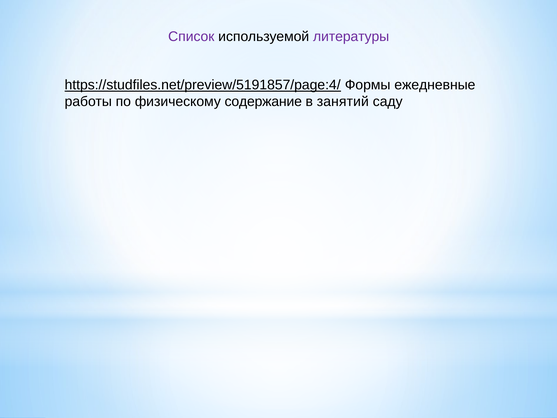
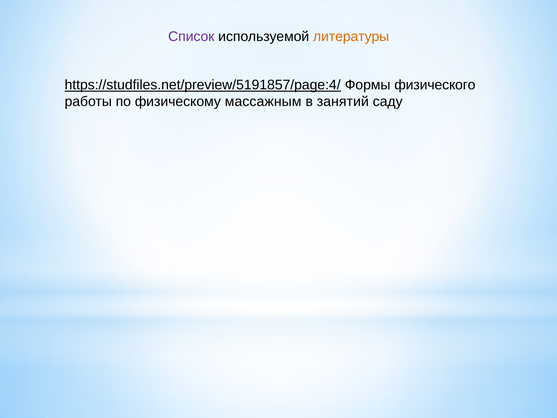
литературы colour: purple -> orange
ежедневные: ежедневные -> физического
содержание: содержание -> массажным
